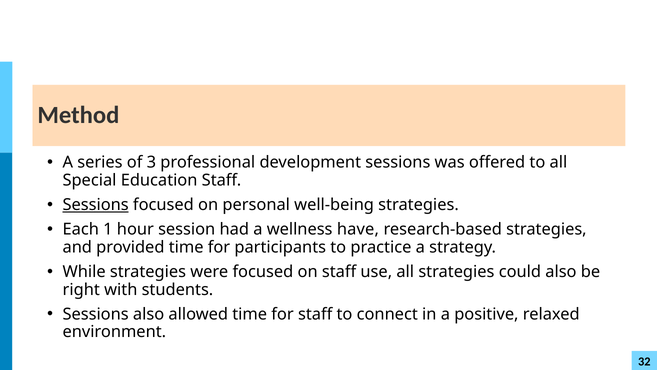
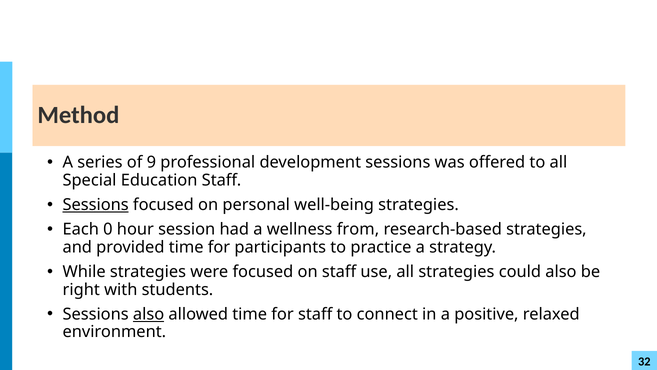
3: 3 -> 9
1: 1 -> 0
have: have -> from
also at (149, 314) underline: none -> present
